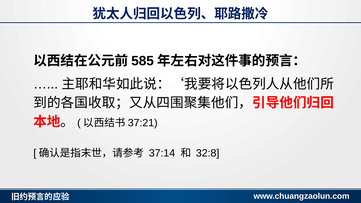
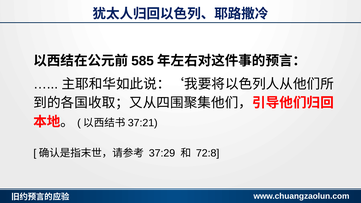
37:14: 37:14 -> 37:29
32:8: 32:8 -> 72:8
